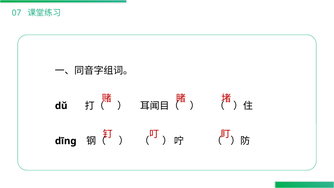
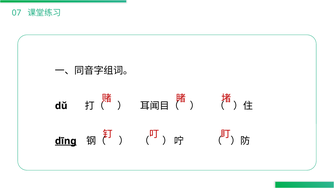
dīnɡ underline: none -> present
